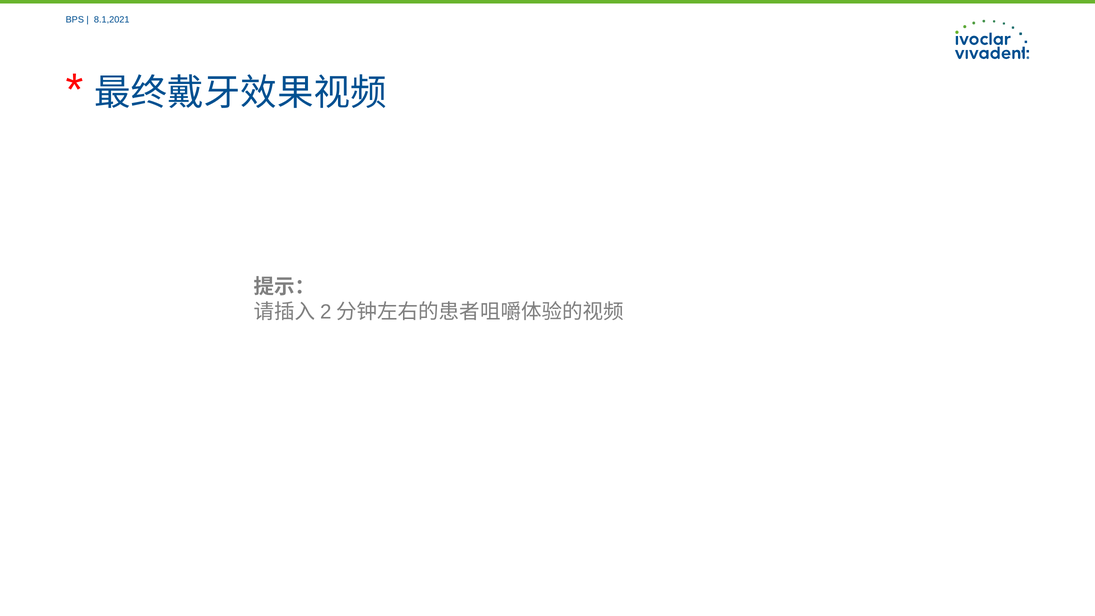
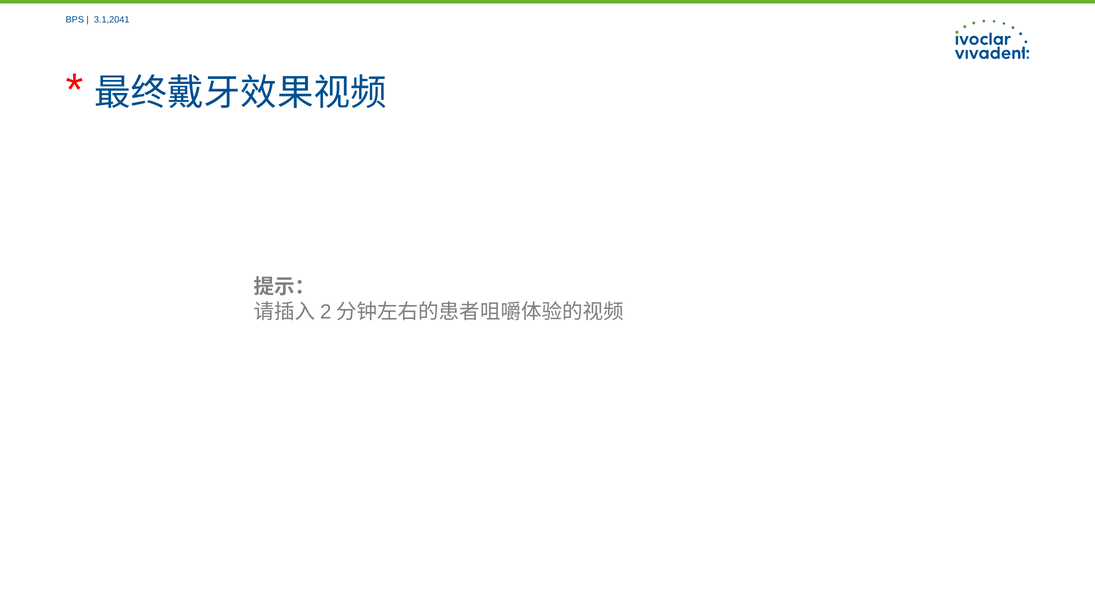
8.1,2021: 8.1,2021 -> 3.1,2041
